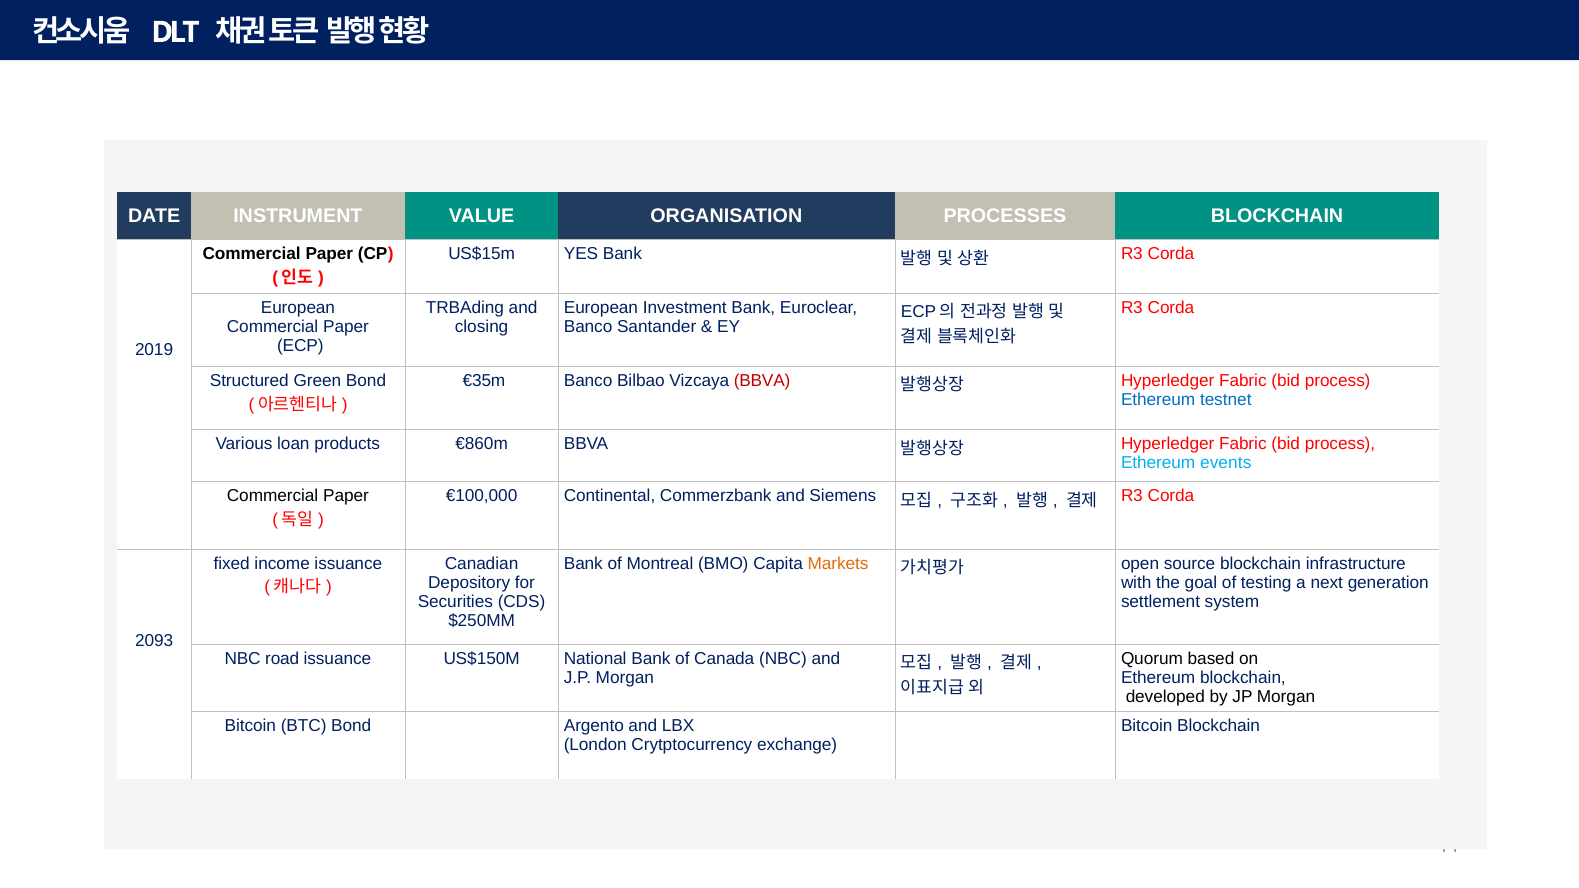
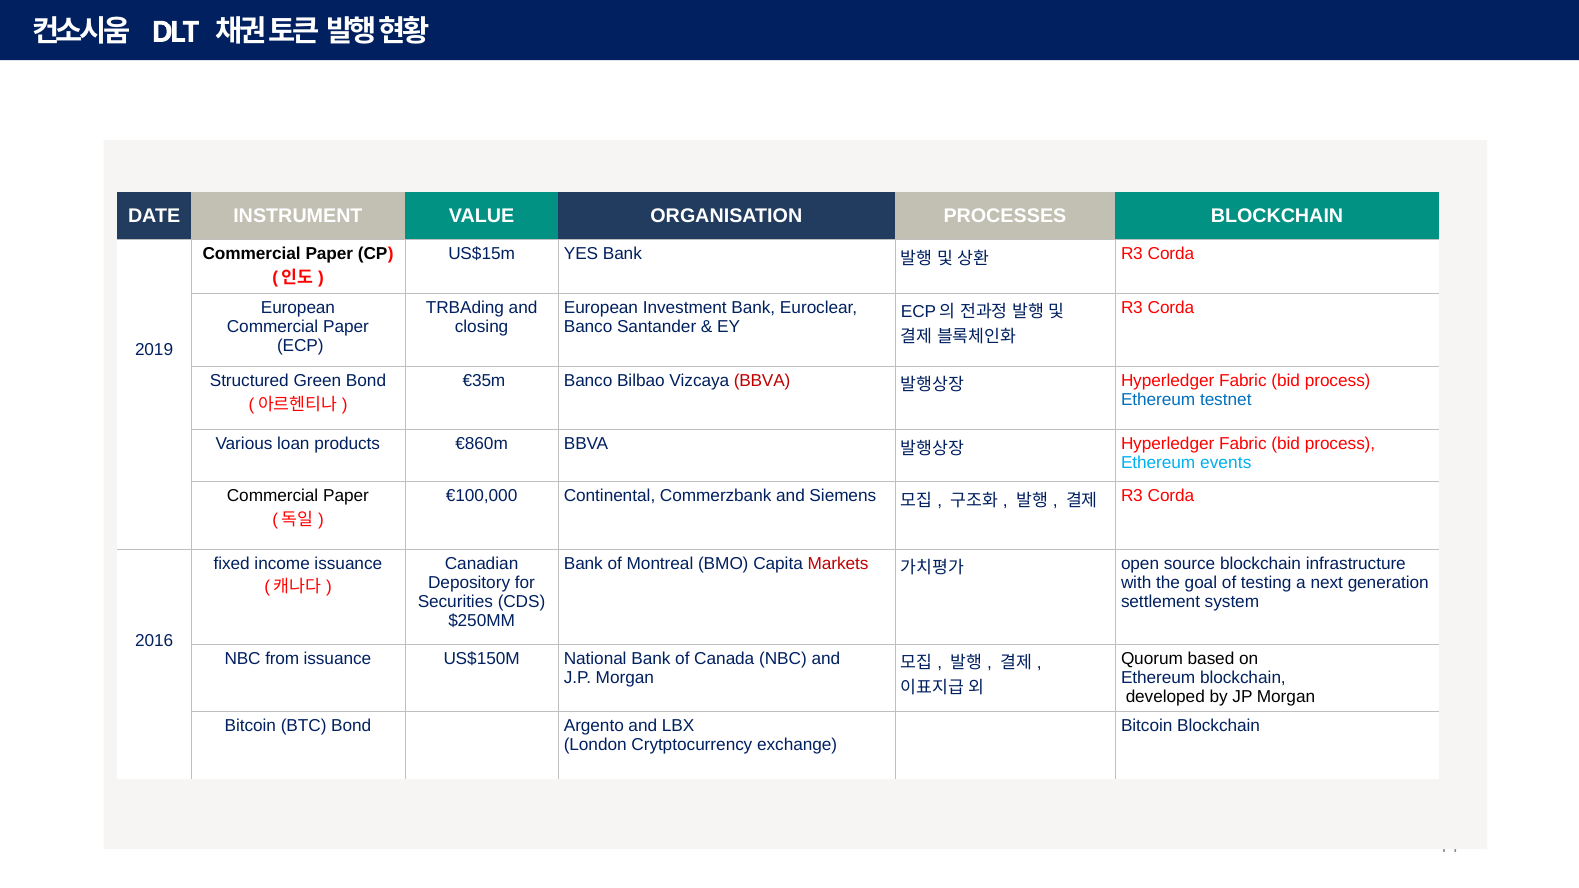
Markets colour: orange -> red
2093: 2093 -> 2016
road: road -> from
